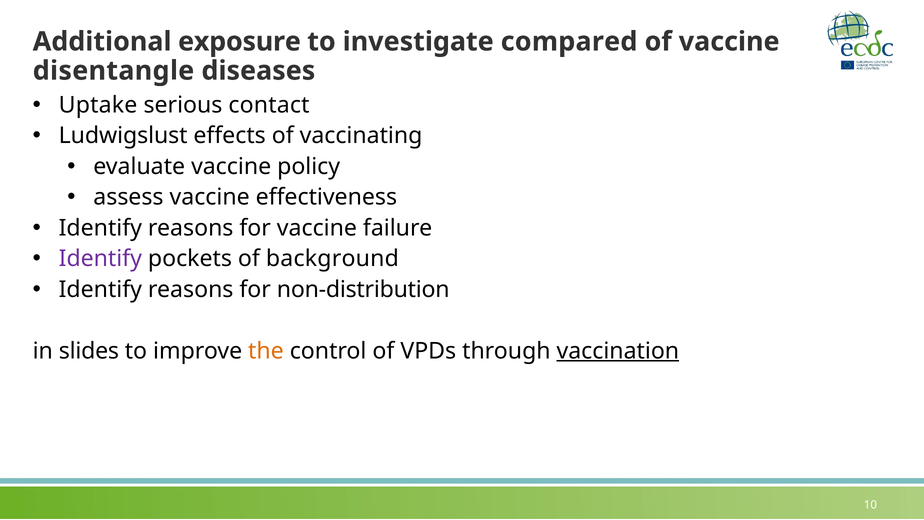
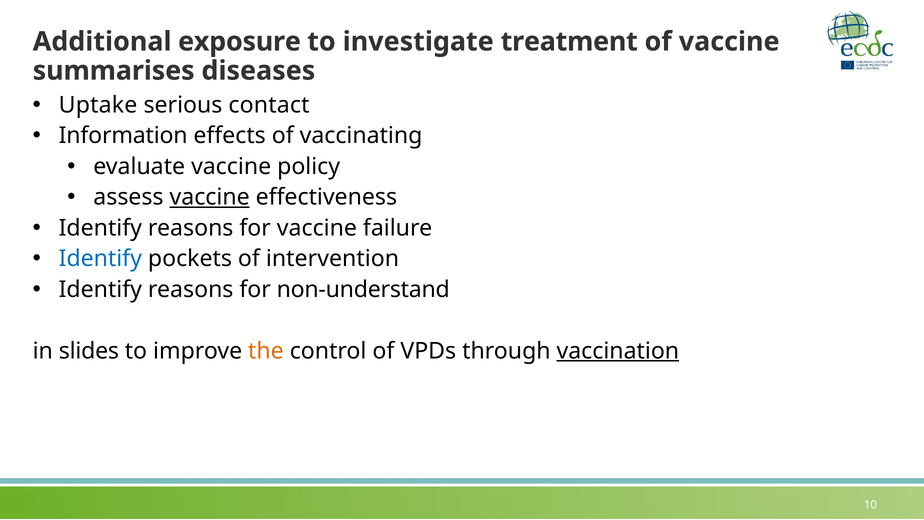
compared: compared -> treatment
disentangle: disentangle -> summarises
Ludwigslust: Ludwigslust -> Information
vaccine at (210, 197) underline: none -> present
Identify at (100, 259) colour: purple -> blue
background: background -> intervention
non-distribution: non-distribution -> non-understand
